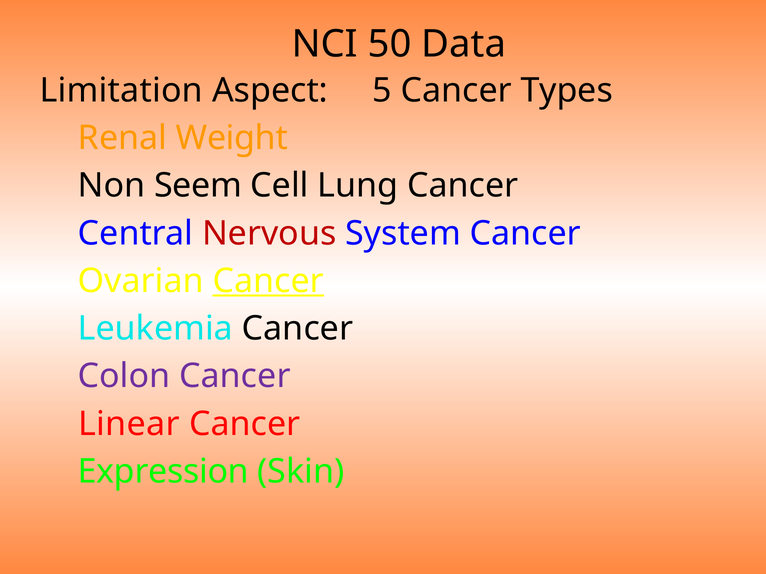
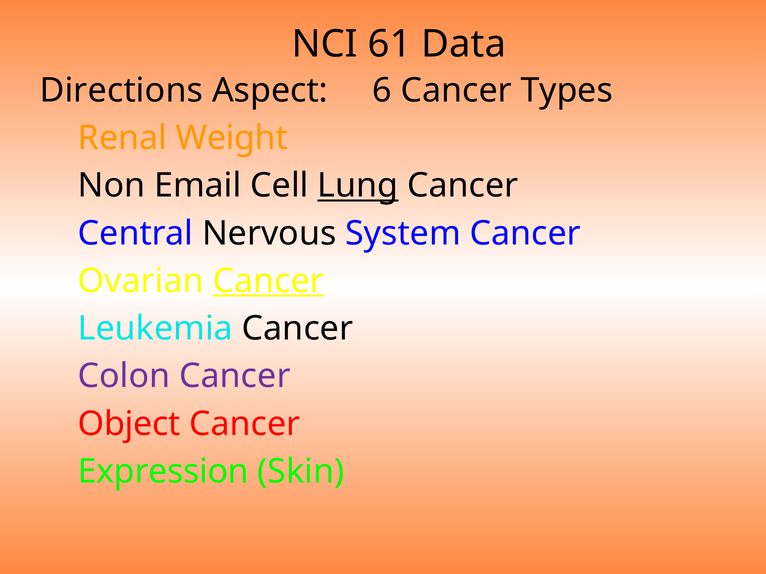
50: 50 -> 61
Limitation: Limitation -> Directions
5: 5 -> 6
Seem: Seem -> Email
Lung underline: none -> present
Nervous colour: red -> black
Linear: Linear -> Object
